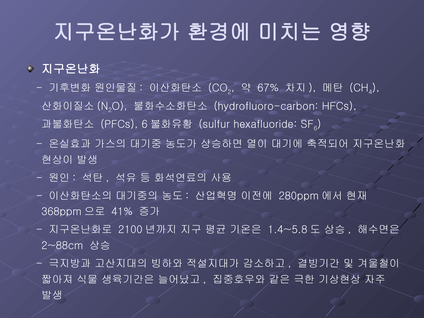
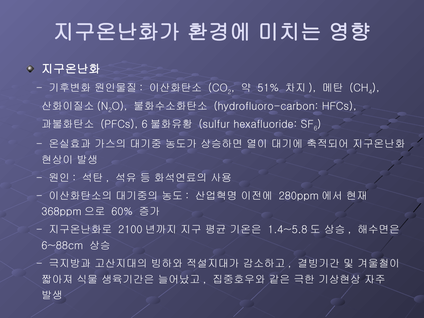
67%: 67% -> 51%
41%: 41% -> 60%
2~88cm: 2~88cm -> 6~88cm
